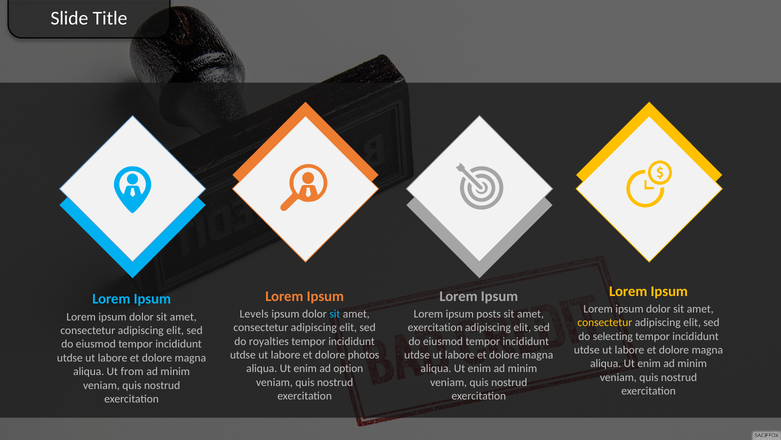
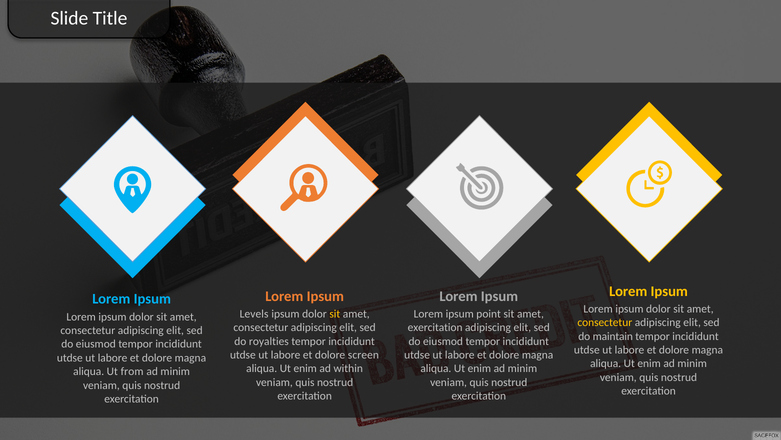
sit at (335, 313) colour: light blue -> yellow
posts: posts -> point
selecting: selecting -> maintain
photos: photos -> screen
option: option -> within
